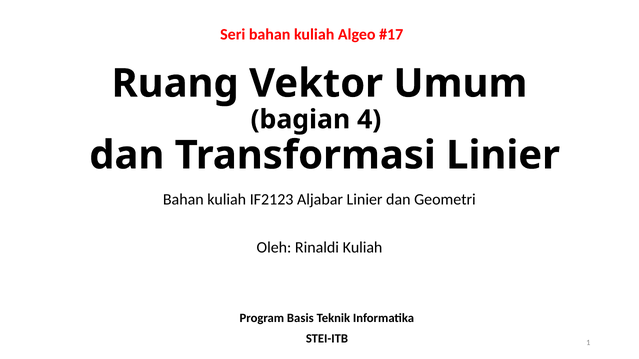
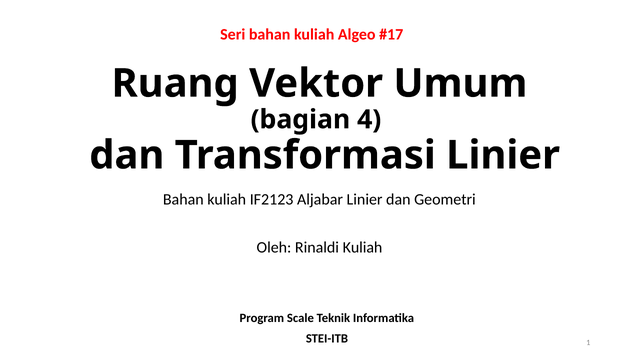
Basis: Basis -> Scale
